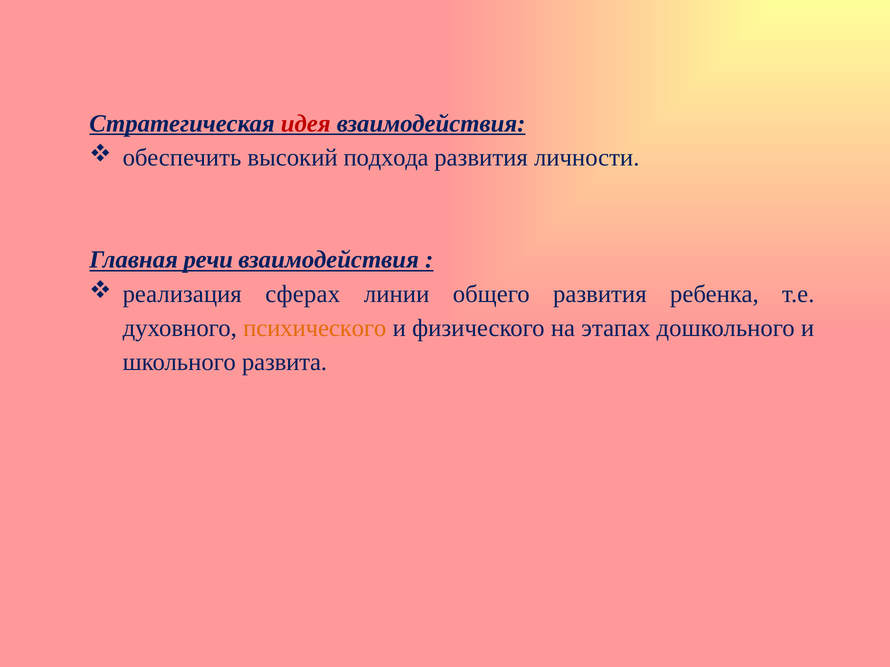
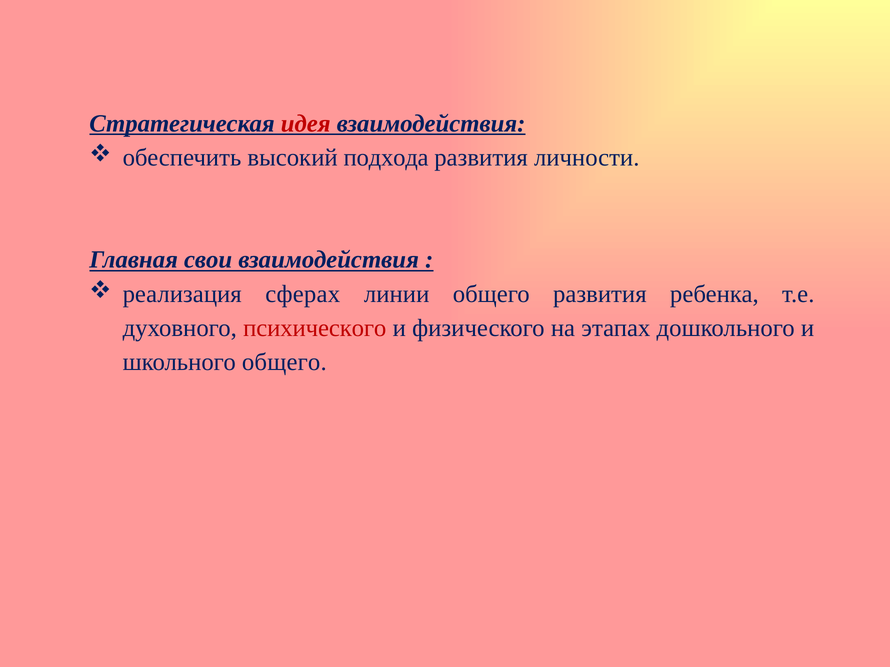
речи: речи -> свои
психического colour: orange -> red
школьного развита: развита -> общего
